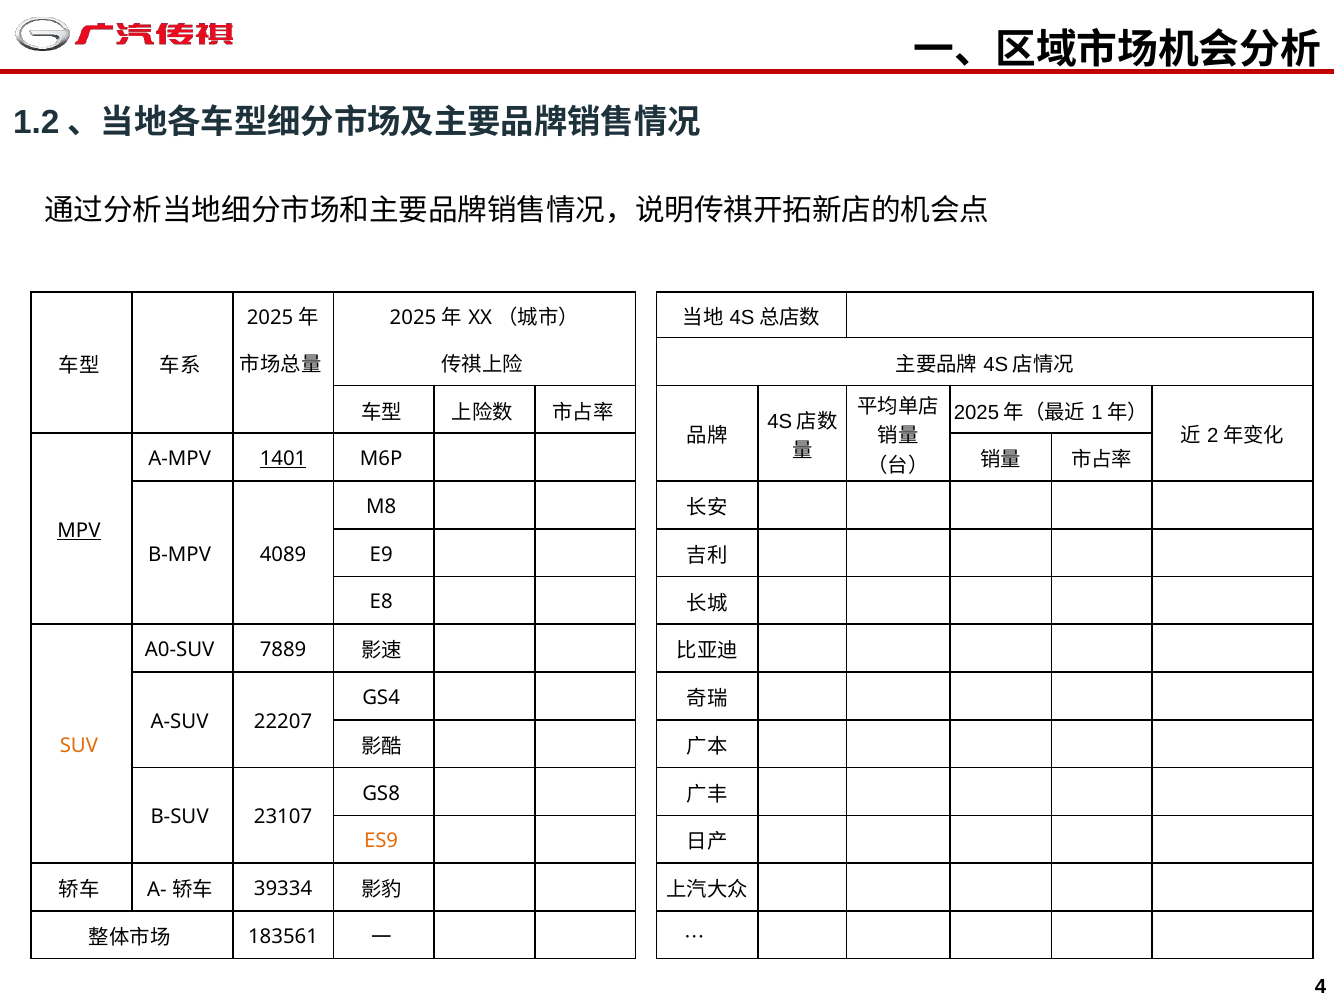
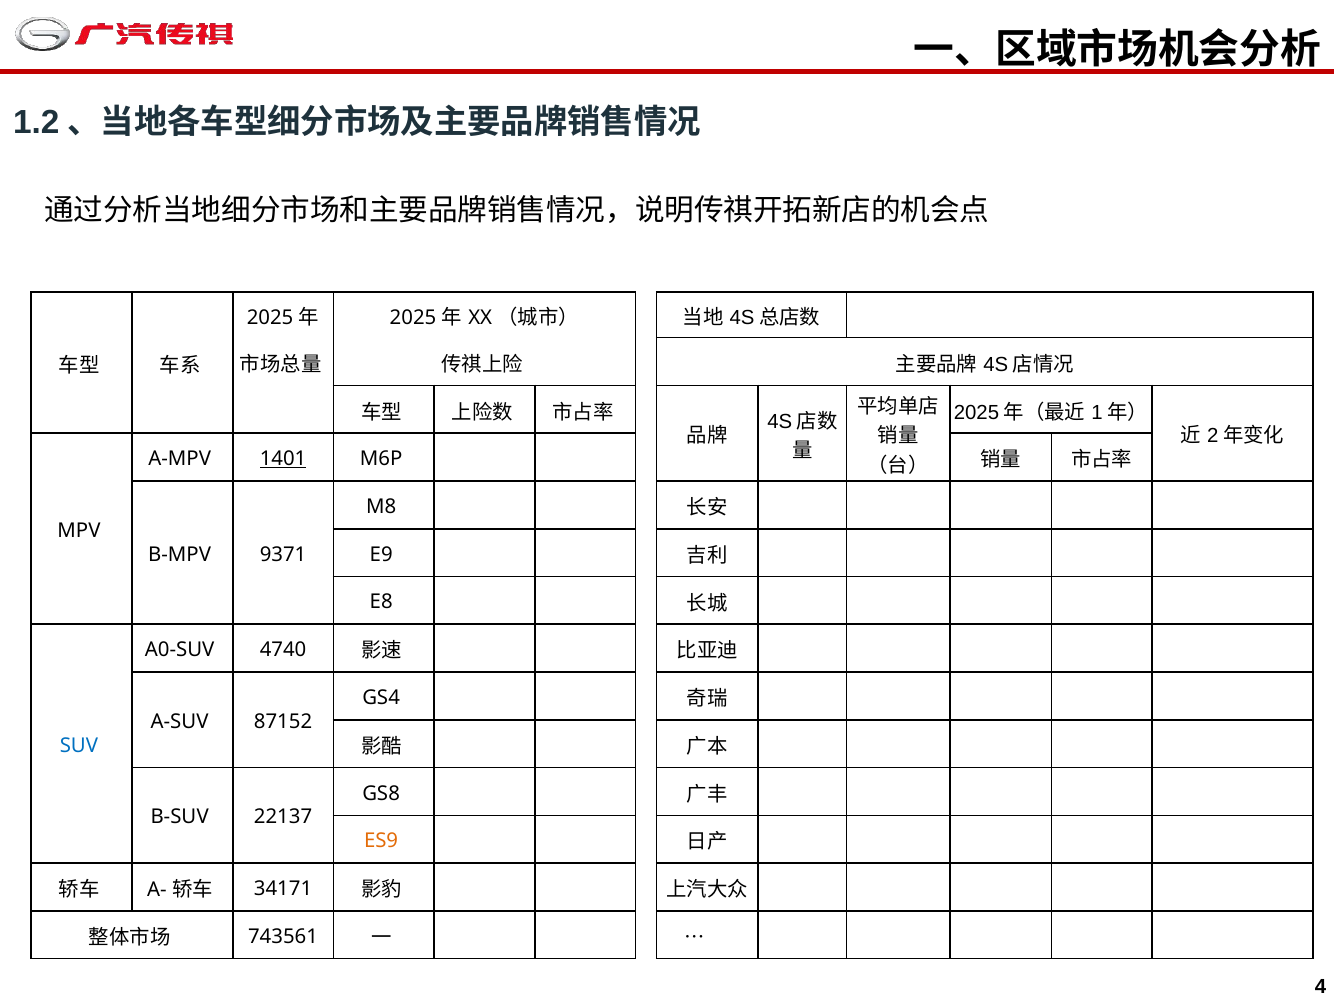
MPV underline: present -> none
4089: 4089 -> 9371
7889: 7889 -> 4740
22207: 22207 -> 87152
SUV colour: orange -> blue
23107: 23107 -> 22137
39334: 39334 -> 34171
183561: 183561 -> 743561
